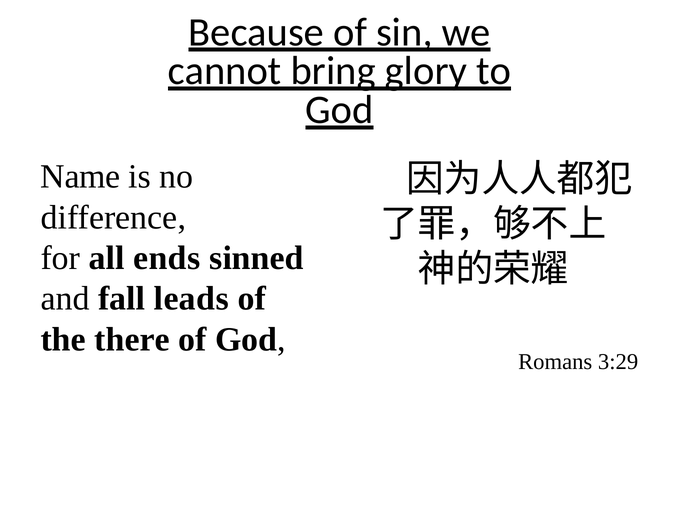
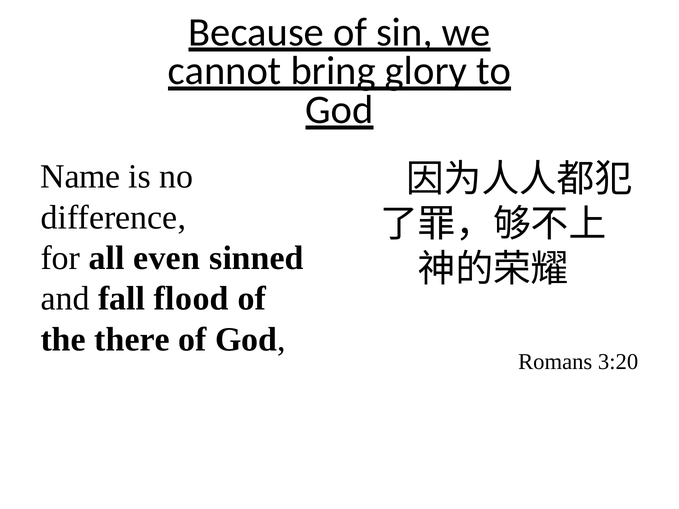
ends: ends -> even
leads: leads -> flood
3:29: 3:29 -> 3:20
